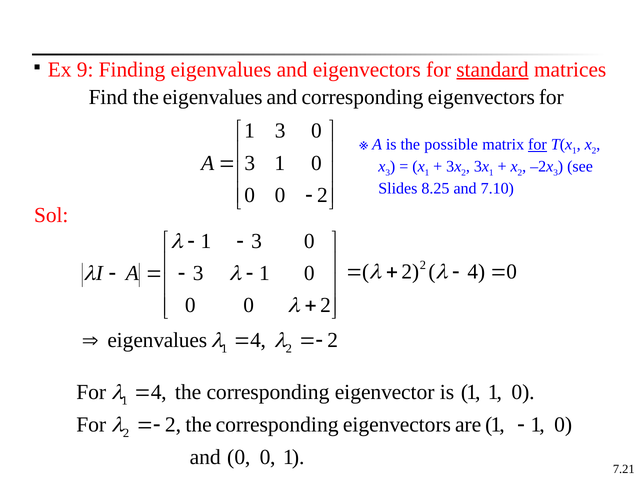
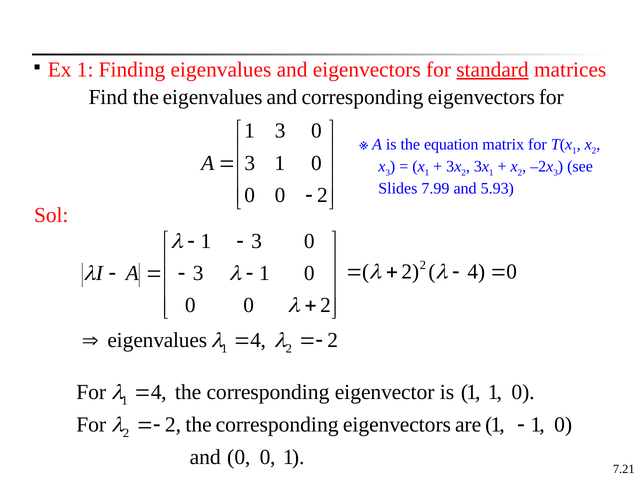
Ex 9: 9 -> 1
possible: possible -> equation
for at (537, 144) underline: present -> none
8.25: 8.25 -> 7.99
7.10: 7.10 -> 5.93
